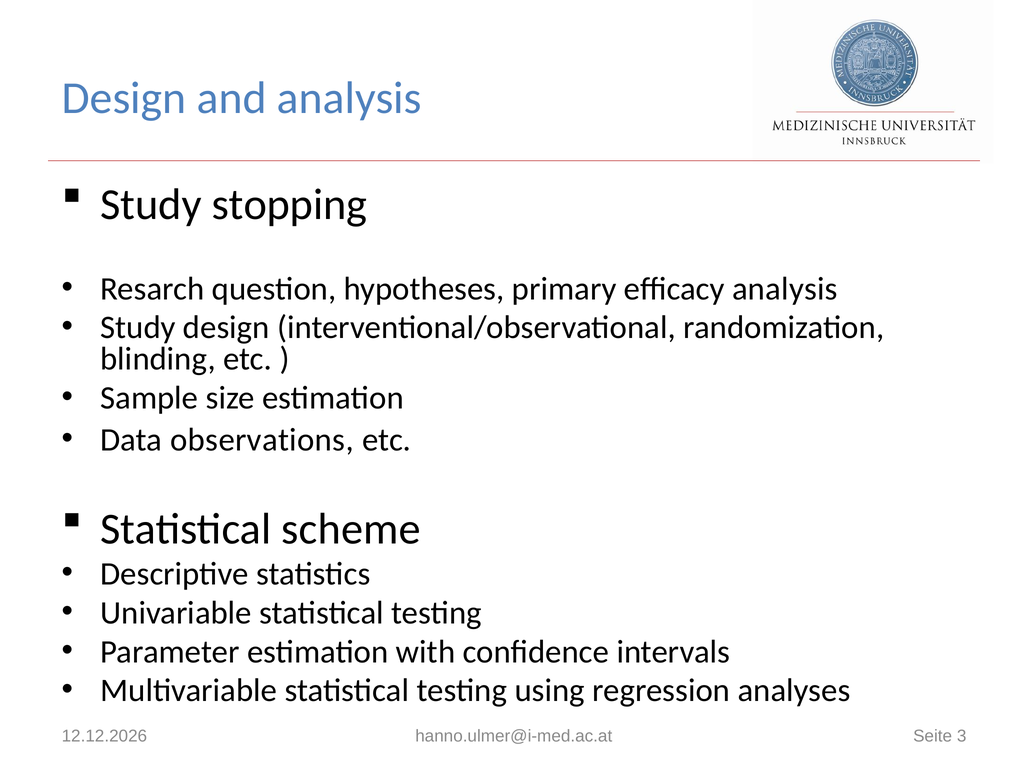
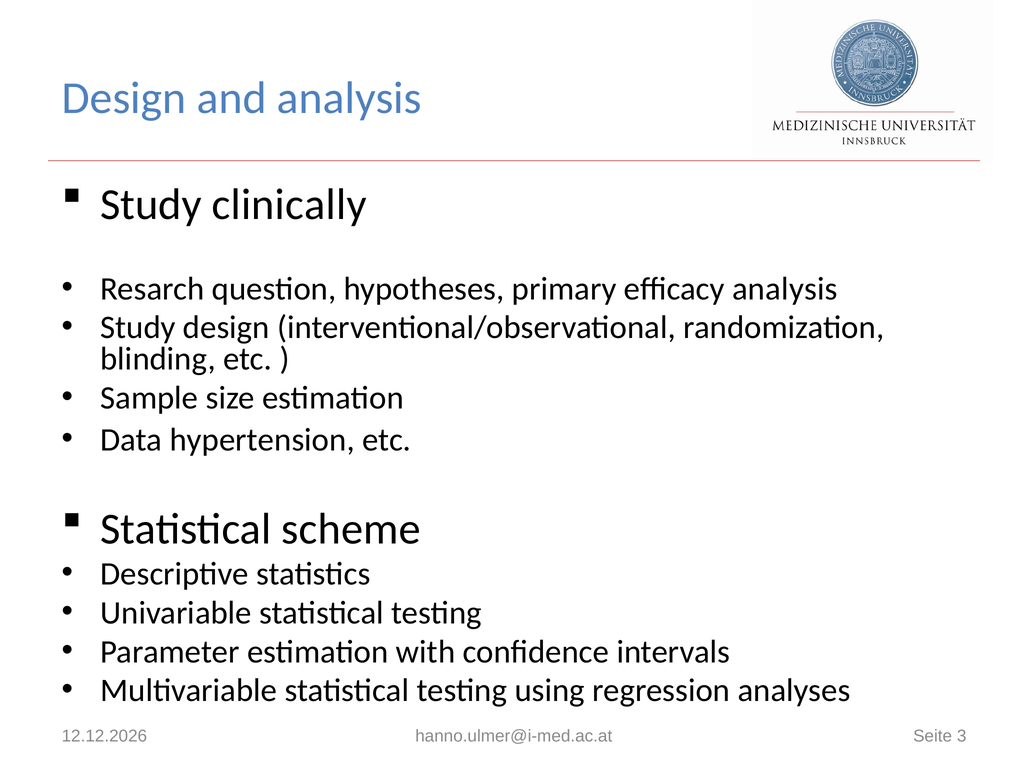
stopping: stopping -> clinically
observations: observations -> hypertension
